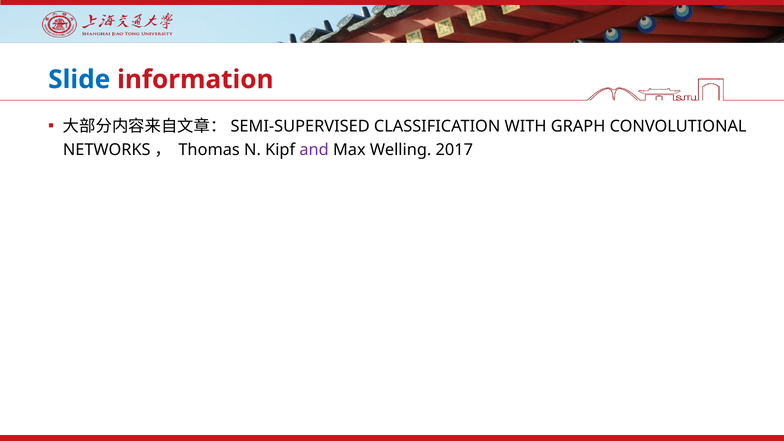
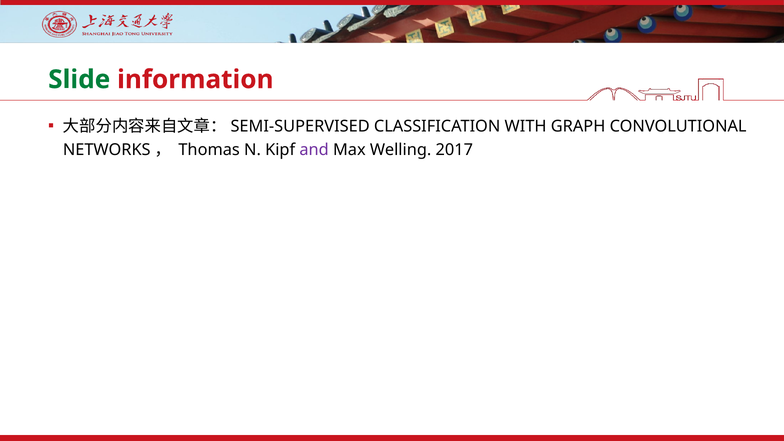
Slide colour: blue -> green
